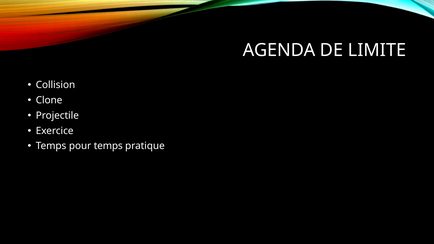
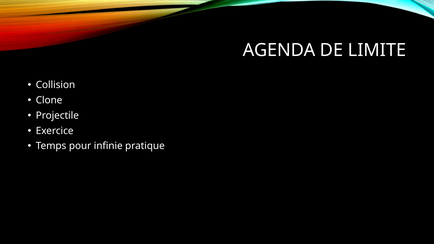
pour temps: temps -> infinie
